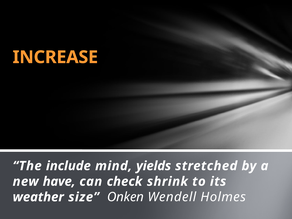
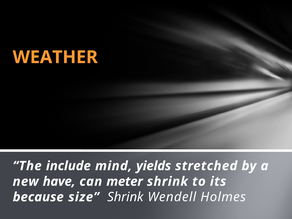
INCREASE: INCREASE -> WEATHER
check: check -> meter
weather: weather -> because
size Onken: Onken -> Shrink
